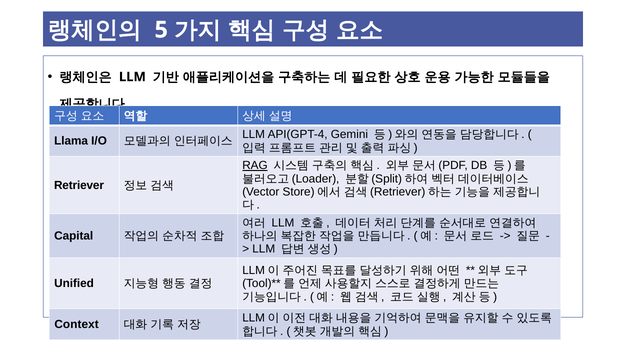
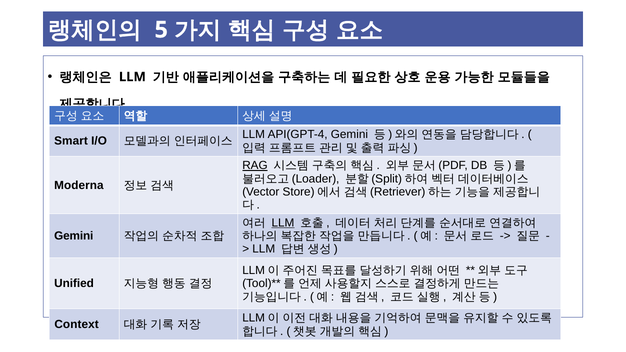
Llama: Llama -> Smart
Retriever: Retriever -> Moderna
LLM at (283, 223) underline: none -> present
Capital at (74, 236): Capital -> Gemini
